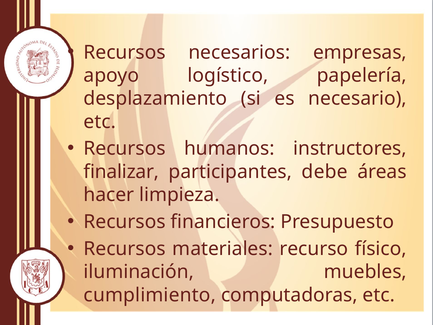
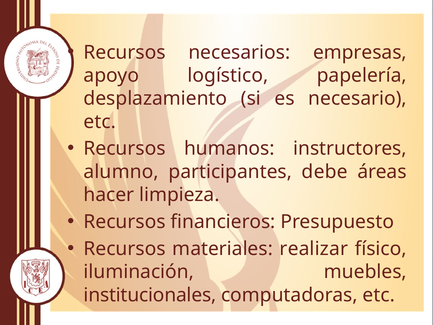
finalizar: finalizar -> alumno
recurso: recurso -> realizar
cumplimiento: cumplimiento -> institucionales
